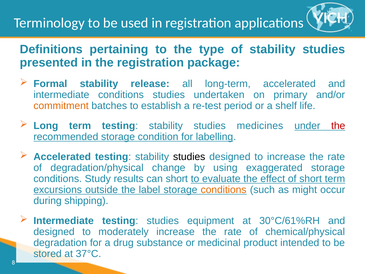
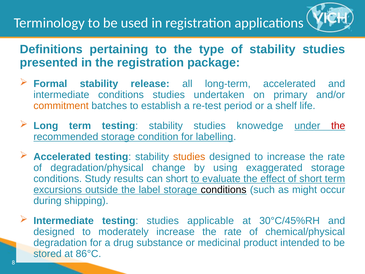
medicines: medicines -> knowedge
studies at (189, 157) colour: black -> orange
conditions at (224, 190) colour: orange -> black
equipment: equipment -> applicable
30°C/61%RH: 30°C/61%RH -> 30°C/45%RH
37°C: 37°C -> 86°C
